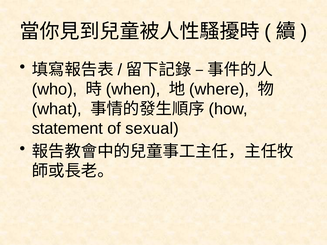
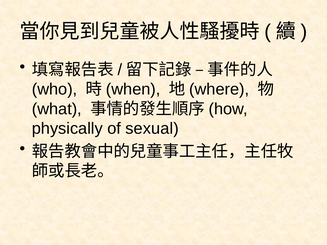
statement: statement -> physically
